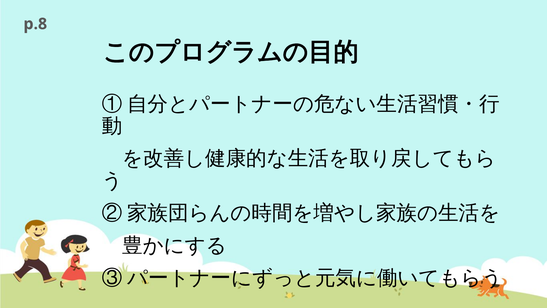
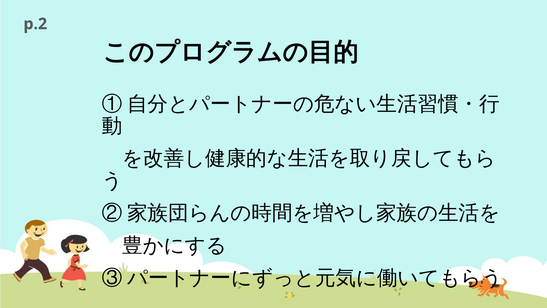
p.8: p.8 -> p.2
